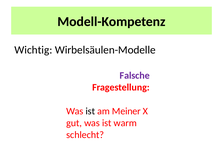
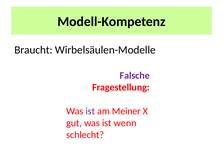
Wichtig: Wichtig -> Braucht
ist at (90, 111) colour: black -> purple
warm: warm -> wenn
